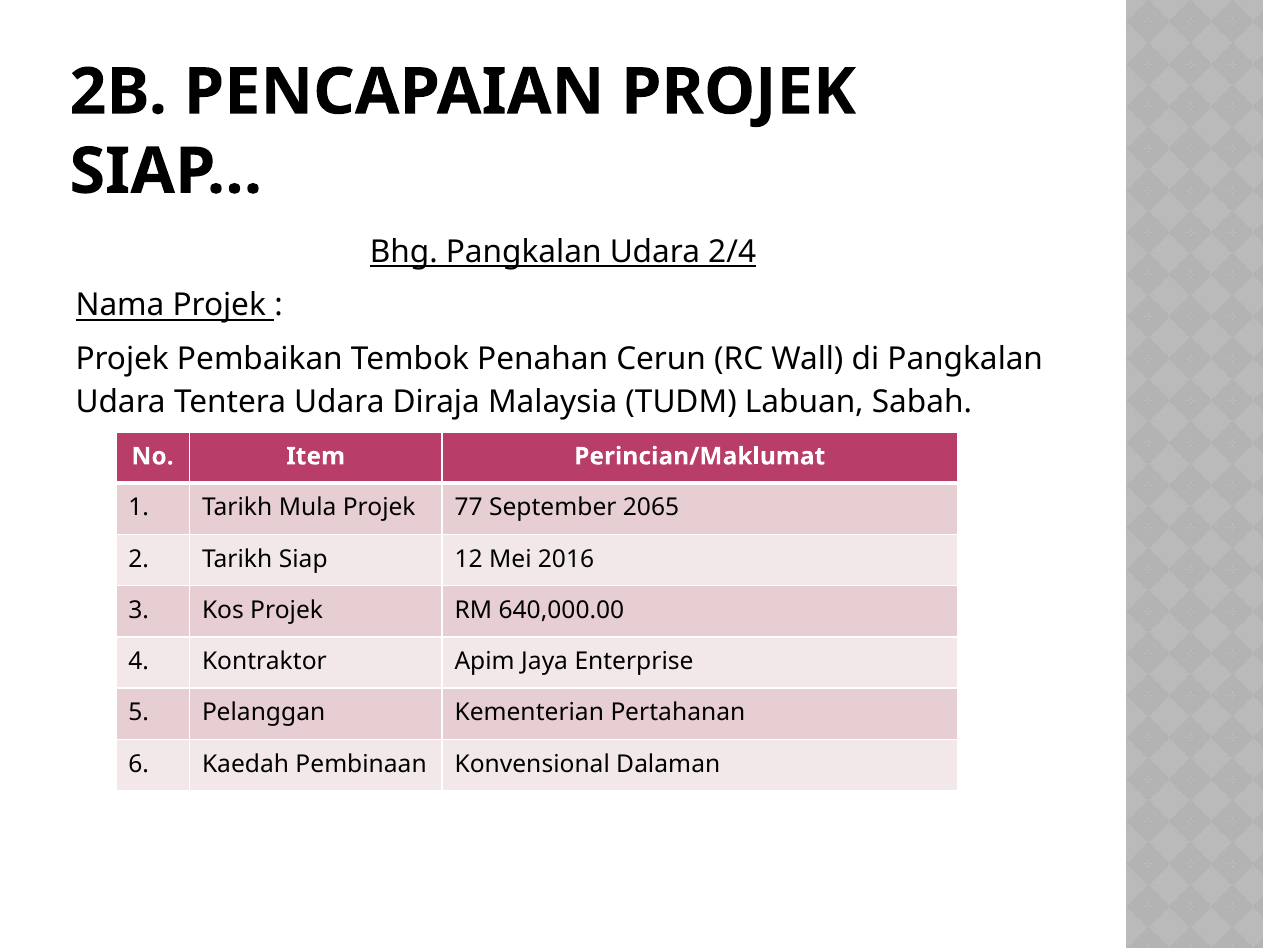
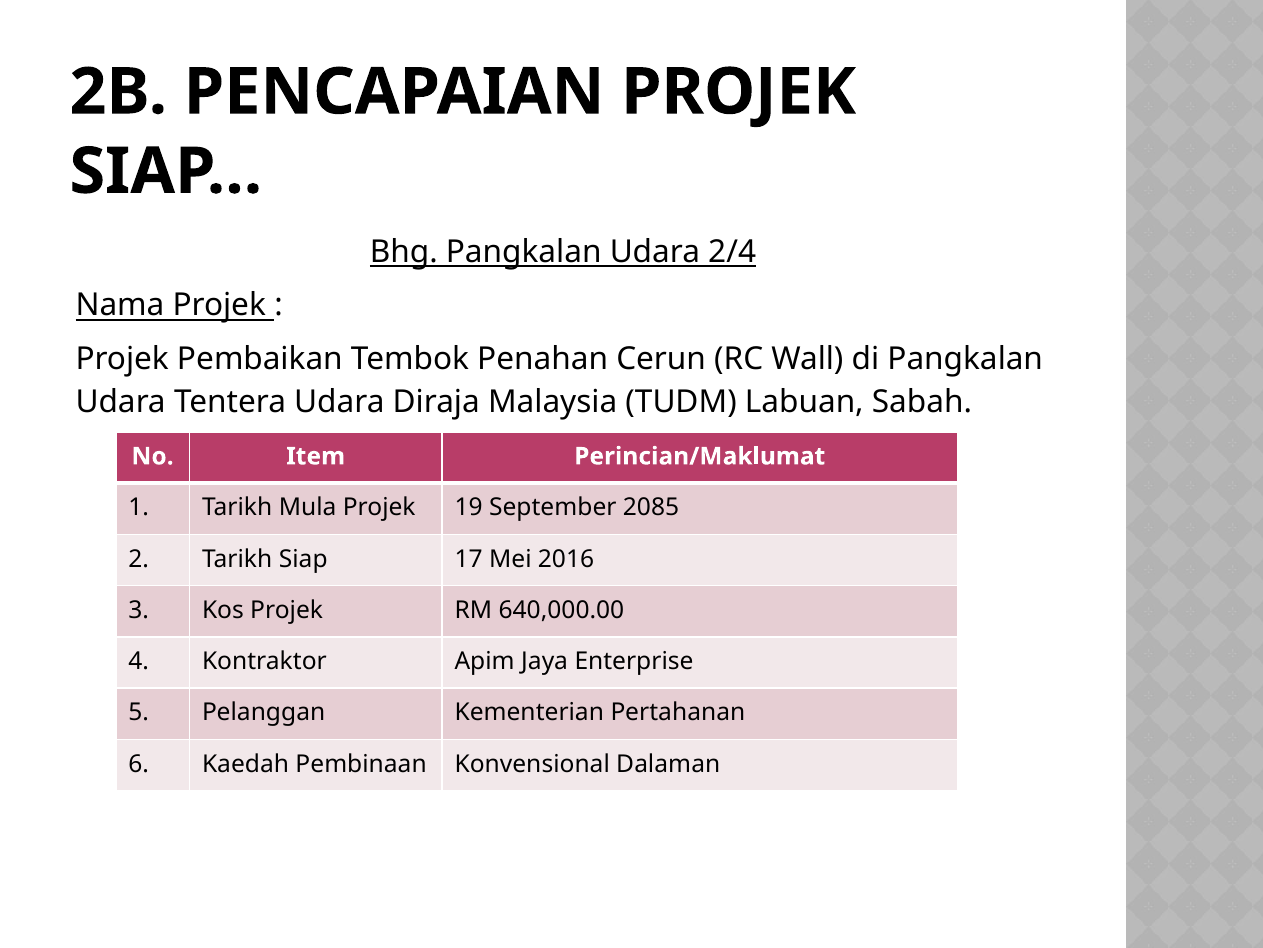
77: 77 -> 19
2065: 2065 -> 2085
12: 12 -> 17
